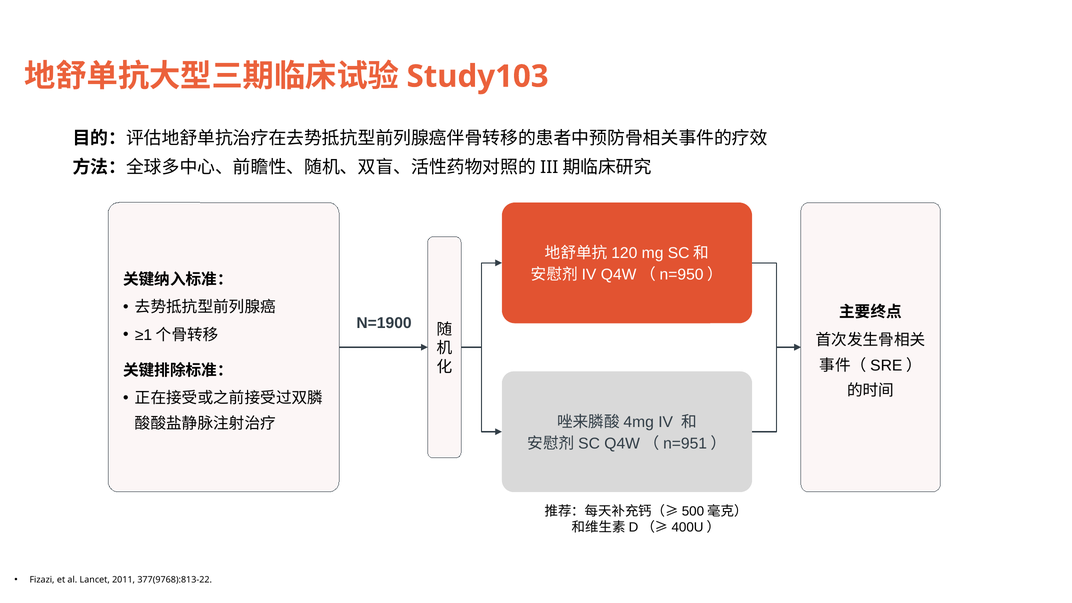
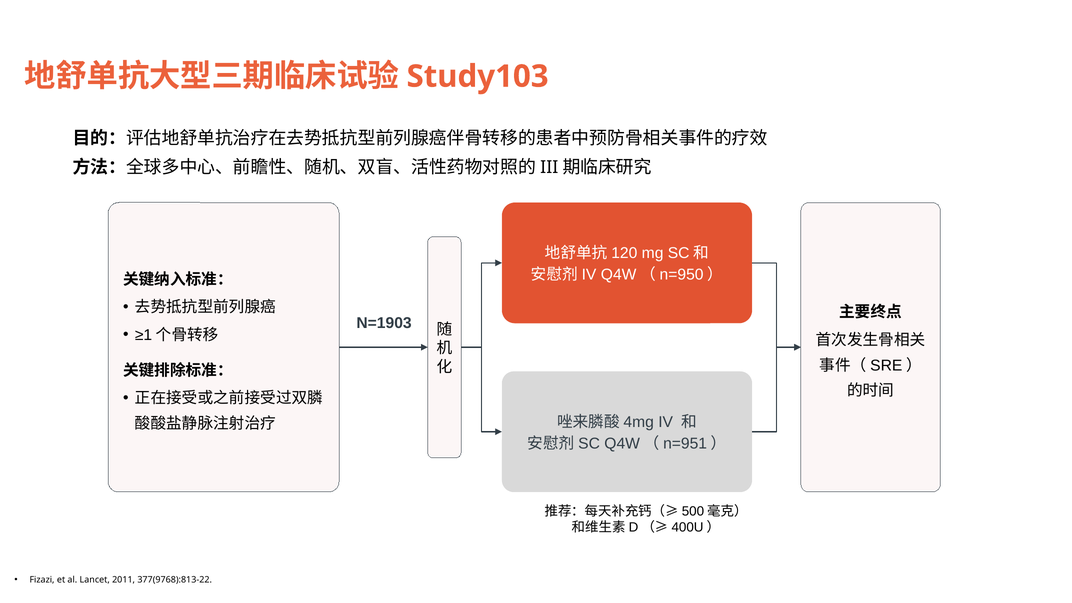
N=1900: N=1900 -> N=1903
